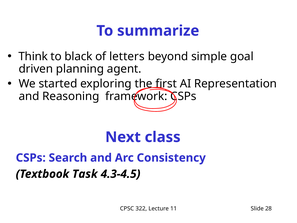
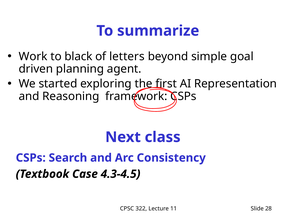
Think: Think -> Work
Task: Task -> Case
